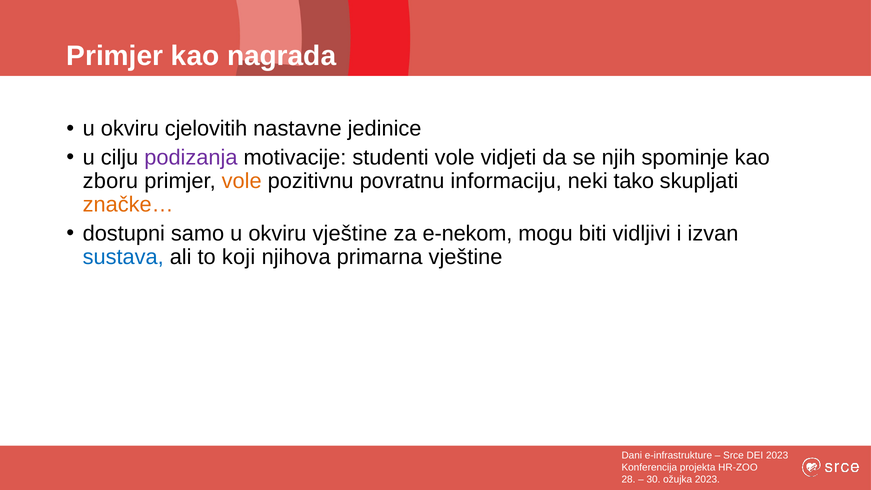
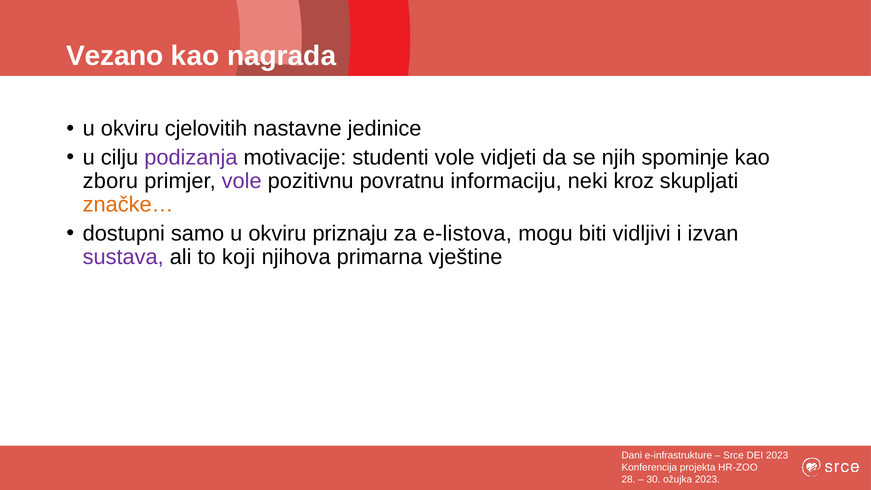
Primjer at (115, 56): Primjer -> Vezano
vole at (242, 181) colour: orange -> purple
tako: tako -> kroz
okviru vještine: vještine -> priznaju
e-nekom: e-nekom -> e-listova
sustava colour: blue -> purple
